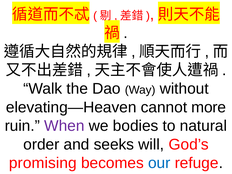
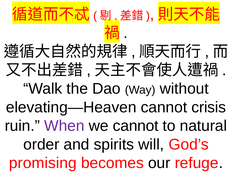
more: more -> crisis
we bodies: bodies -> cannot
seeks: seeks -> spirits
our colour: blue -> black
